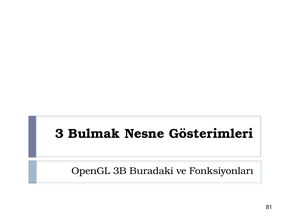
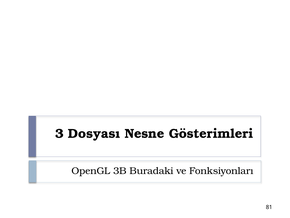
Bulmak: Bulmak -> Dosyası
